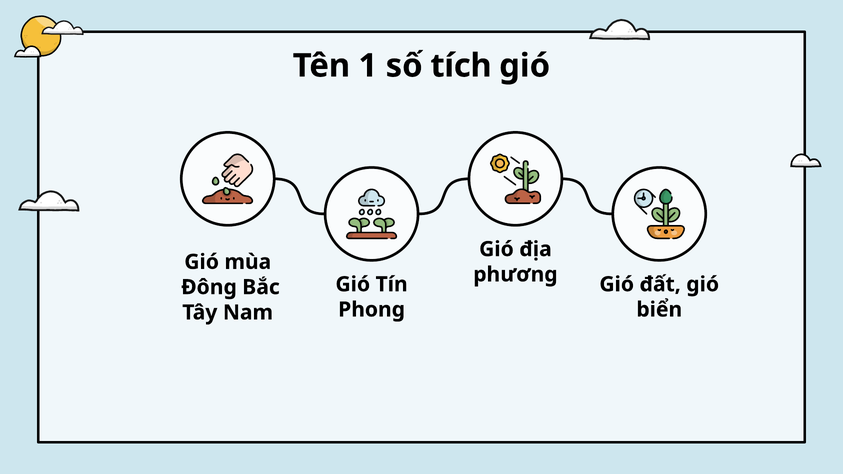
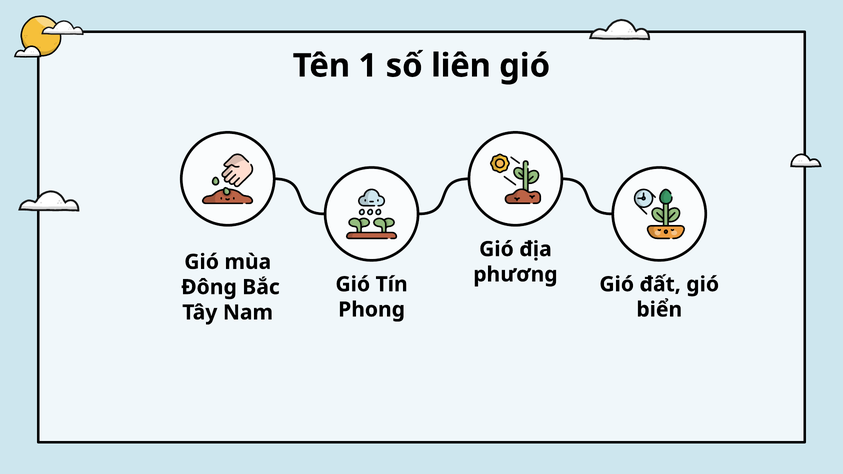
tích: tích -> liên
